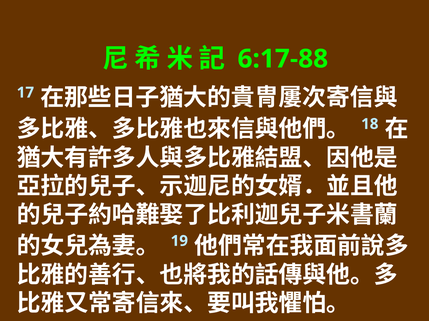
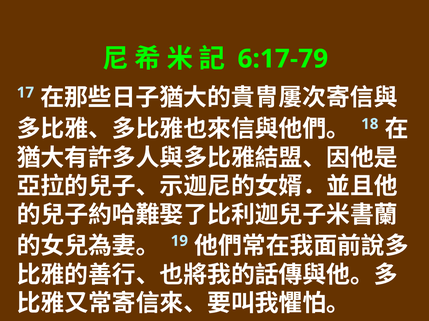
6:17-88: 6:17-88 -> 6:17-79
